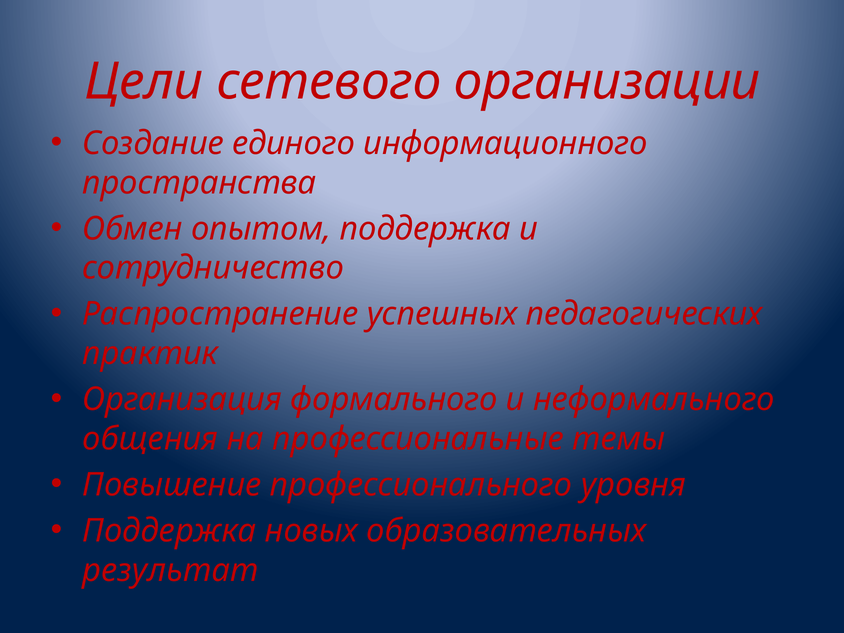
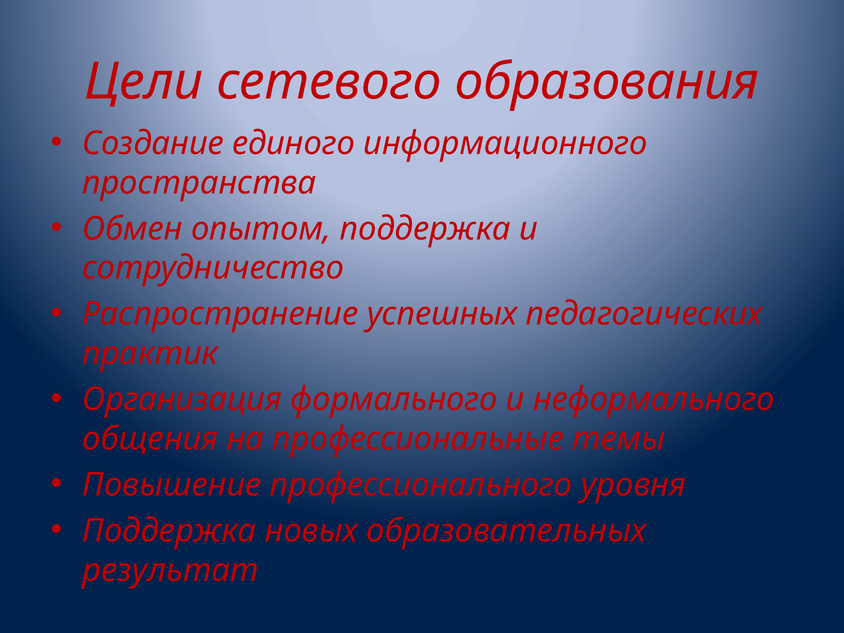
организации: организации -> образования
